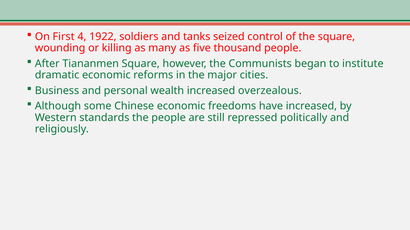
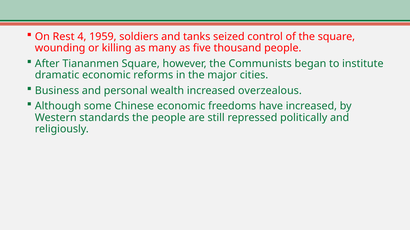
First: First -> Rest
1922: 1922 -> 1959
